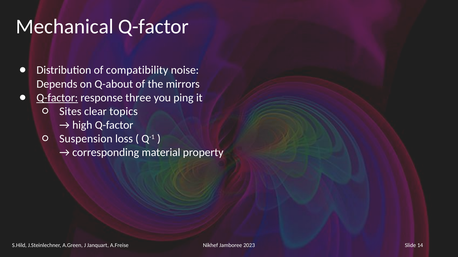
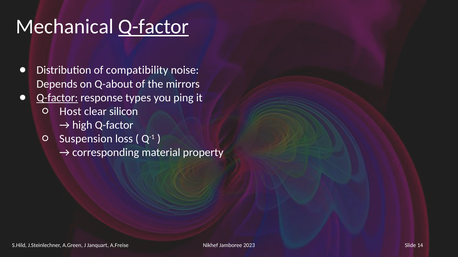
Q-factor at (154, 27) underline: none -> present
three: three -> types
Sites: Sites -> Host
topics: topics -> silicon
